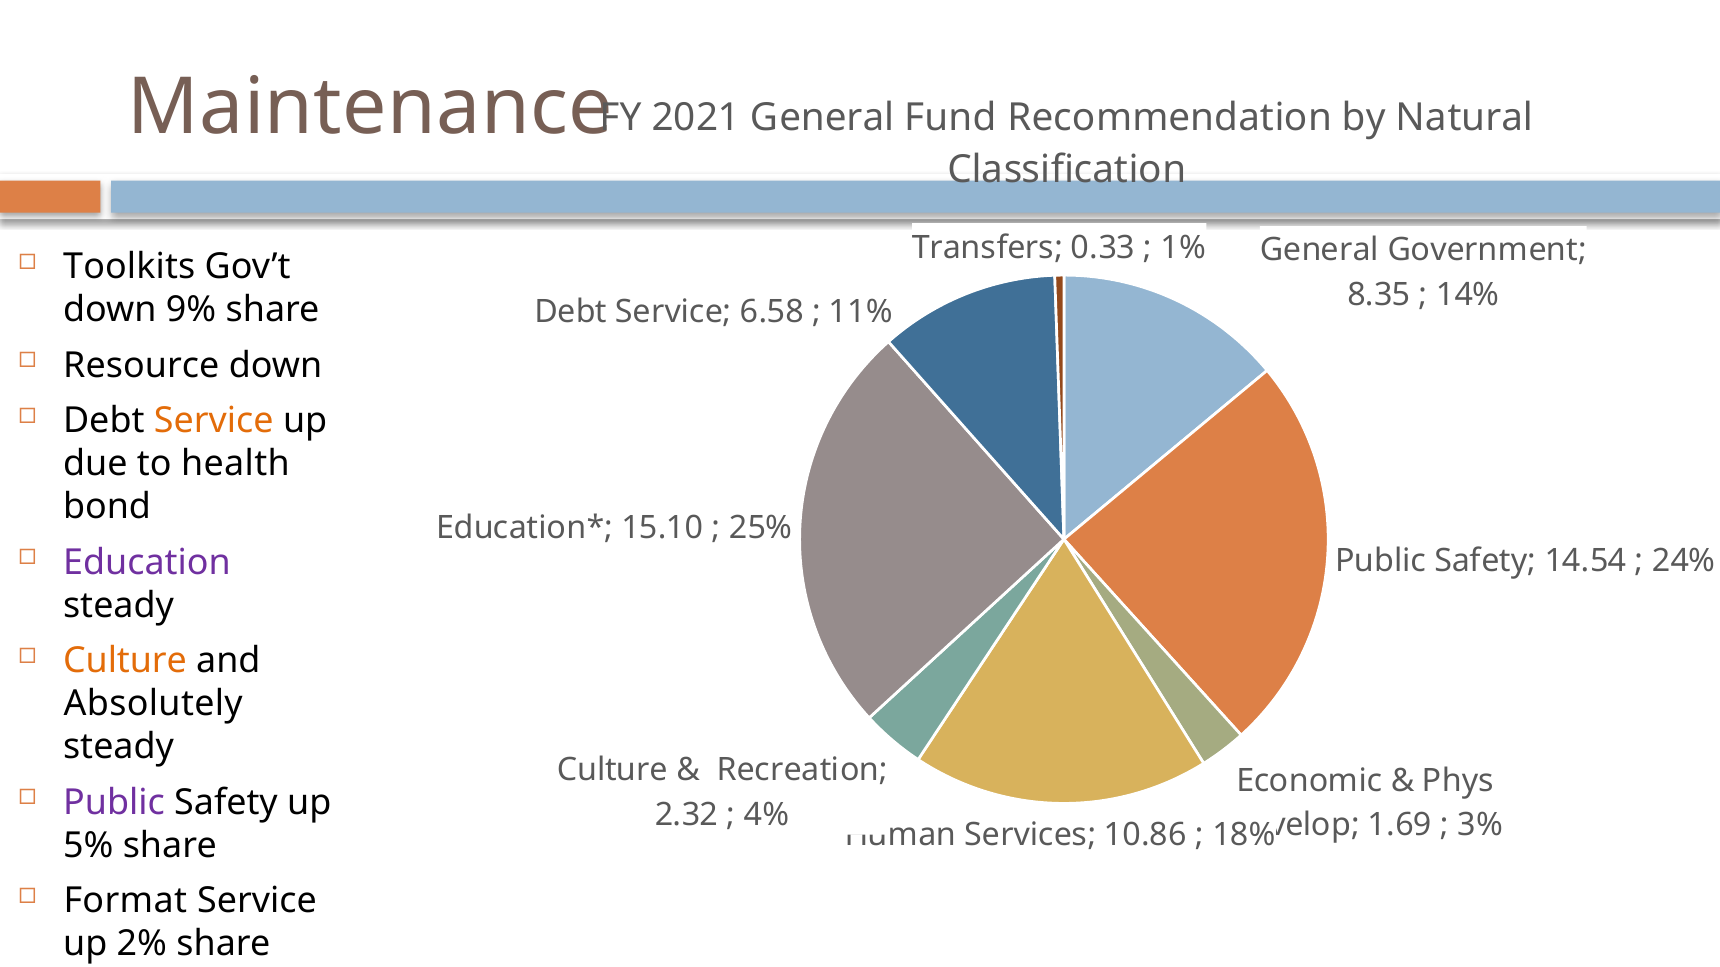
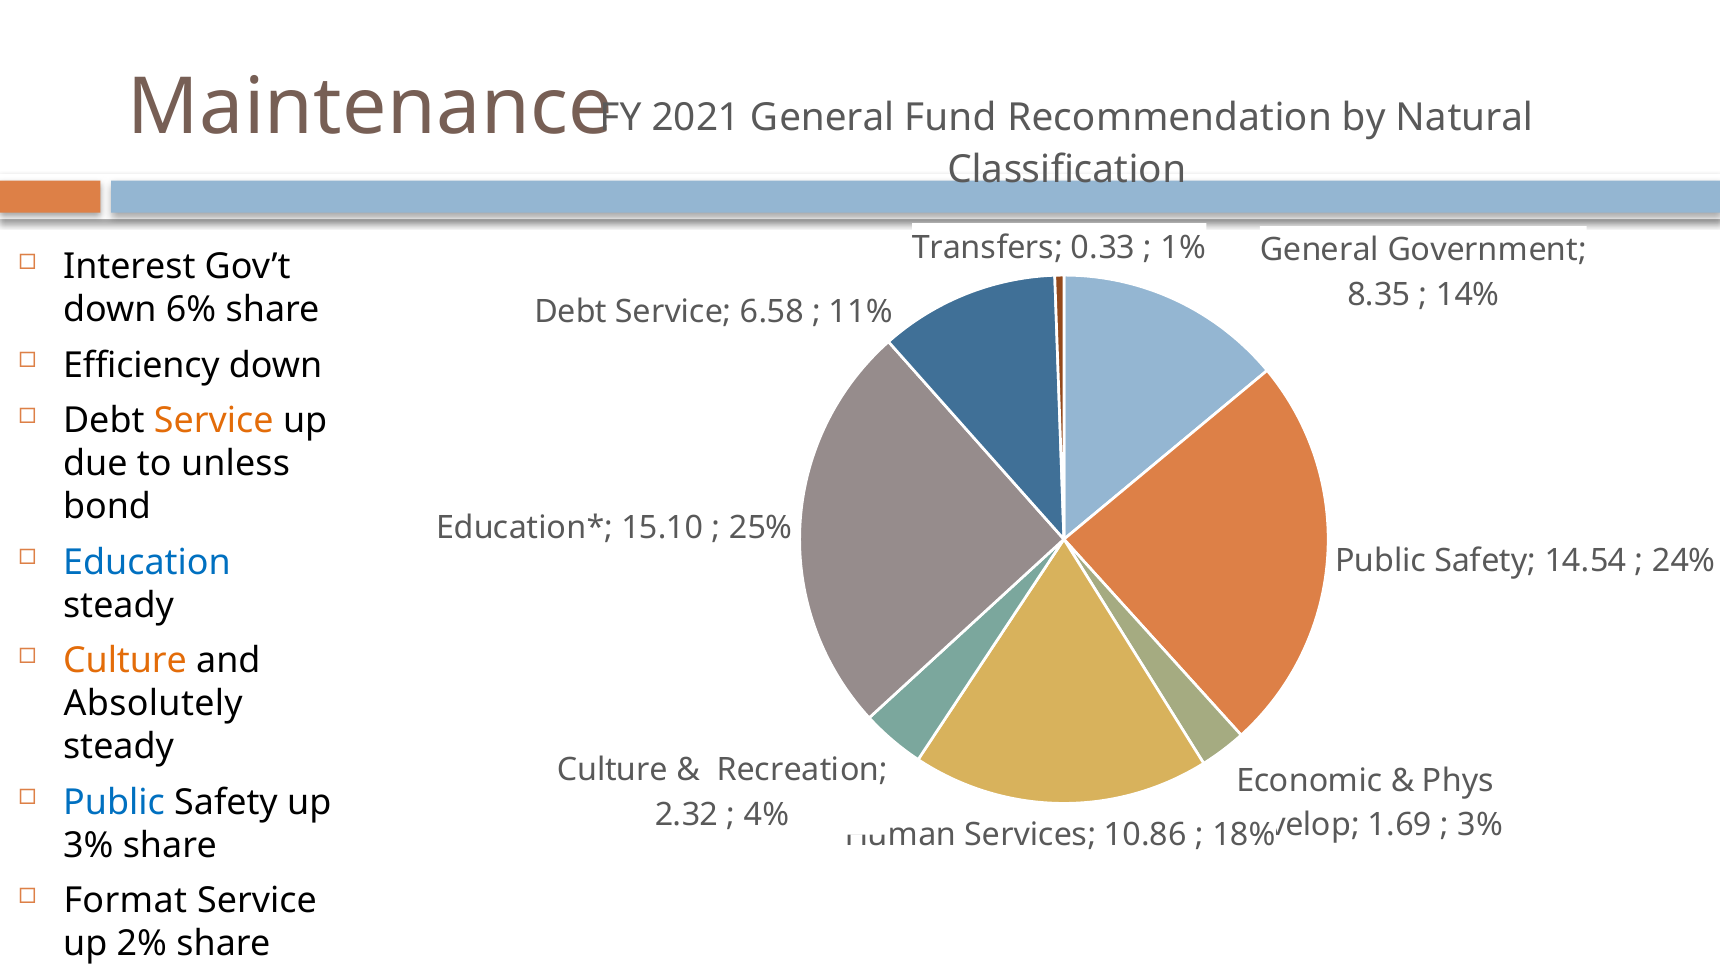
Toolkits: Toolkits -> Interest
9%: 9% -> 6%
Resource: Resource -> Efficiency
health: health -> unless
Education colour: purple -> blue
Public at (114, 803) colour: purple -> blue
5% at (88, 846): 5% -> 3%
